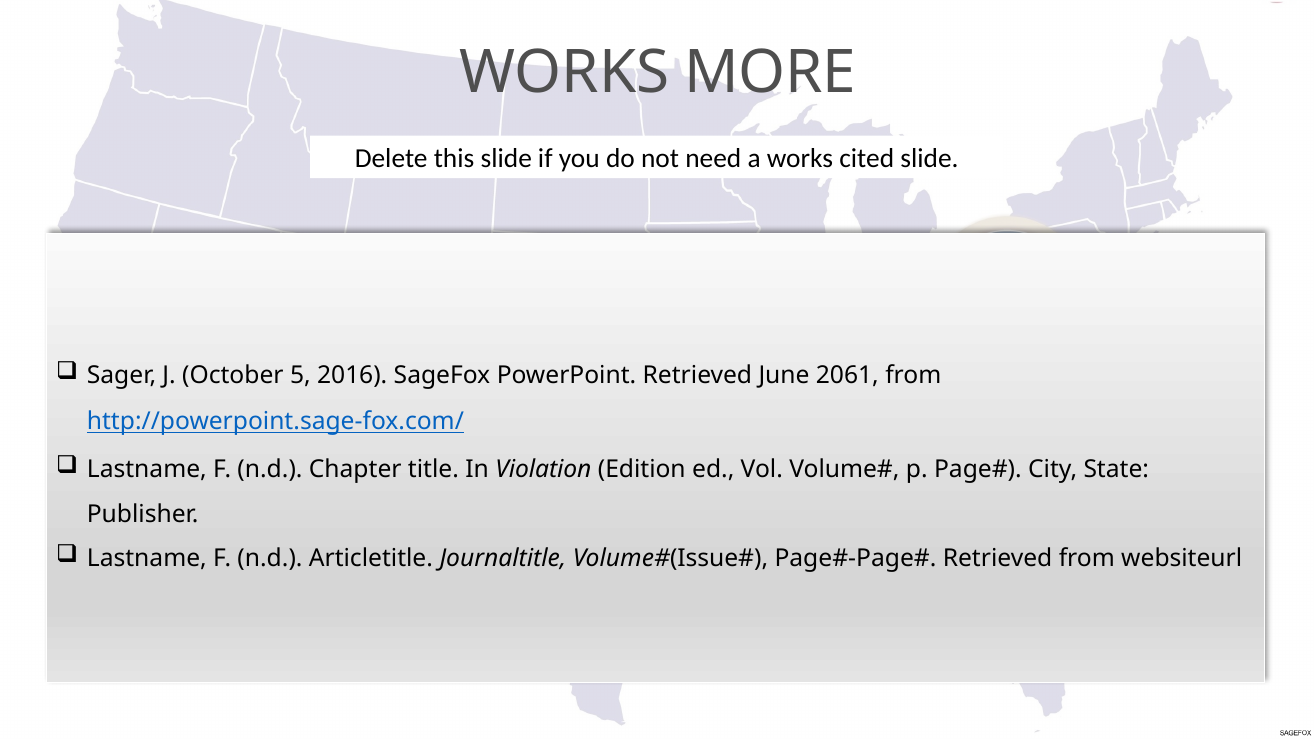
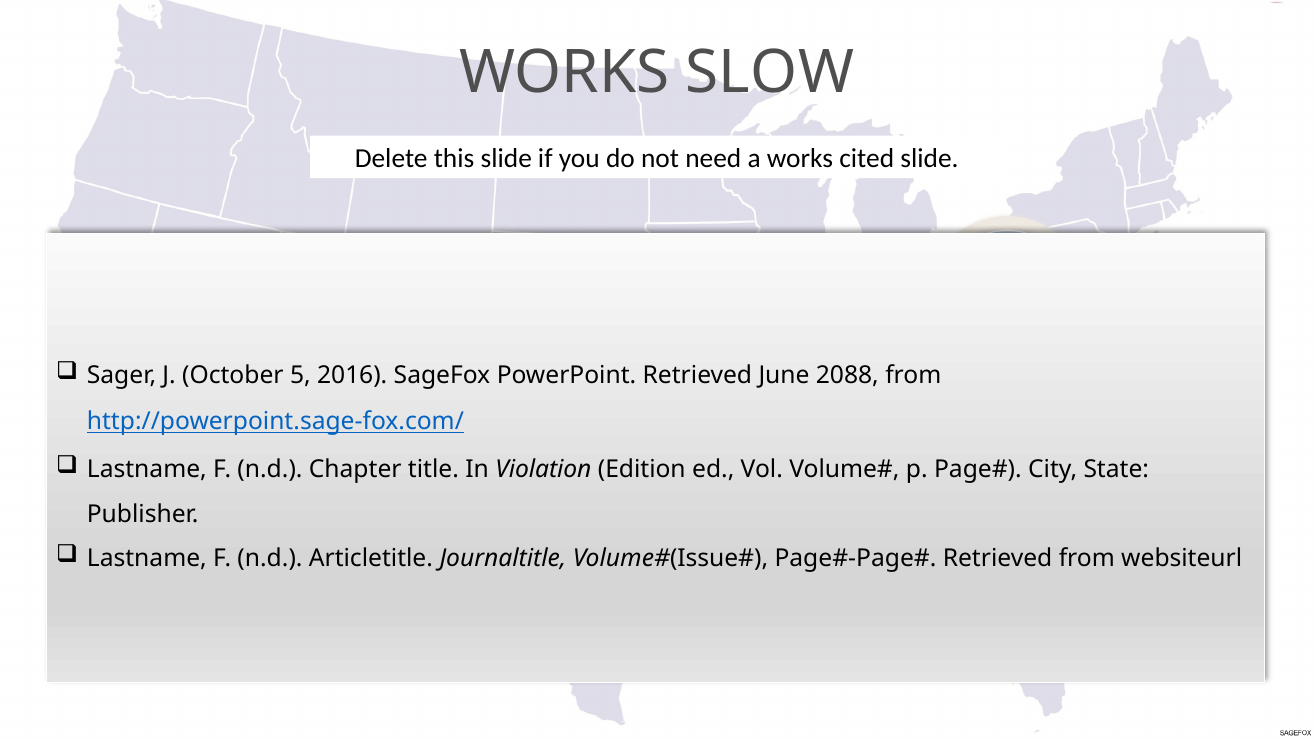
MORE: MORE -> SLOW
2061: 2061 -> 2088
